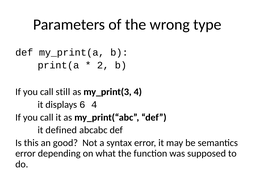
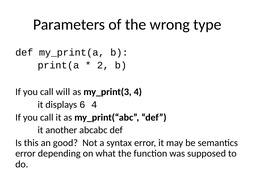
still: still -> will
defined: defined -> another
